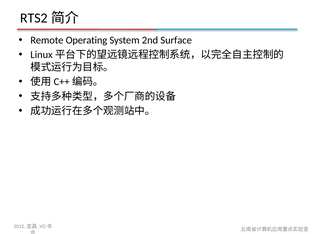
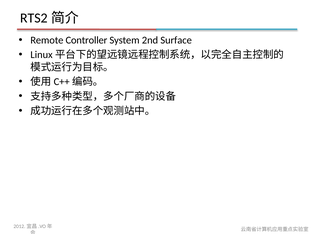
Operating: Operating -> Controller
